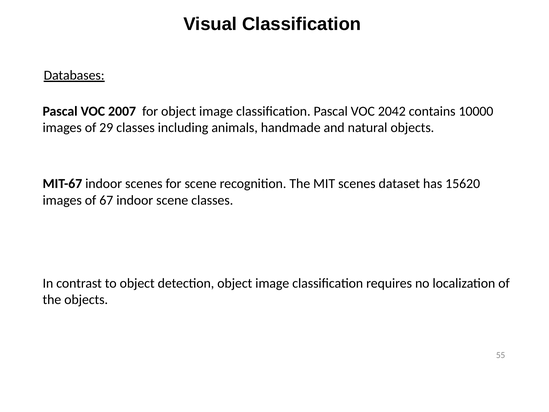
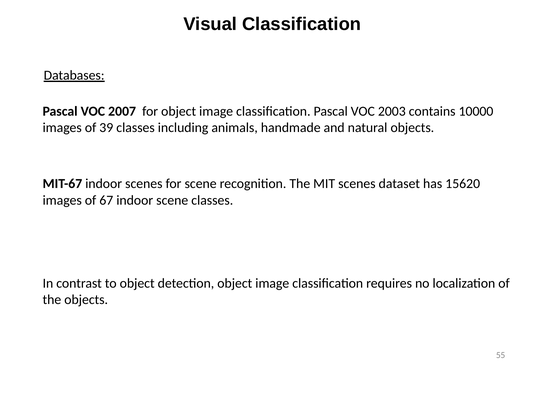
2042: 2042 -> 2003
29: 29 -> 39
